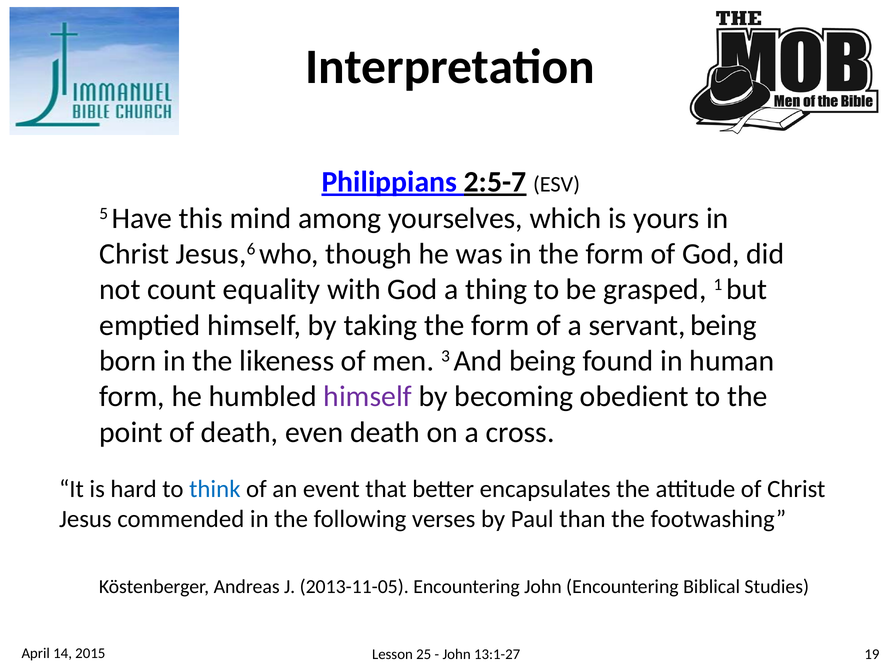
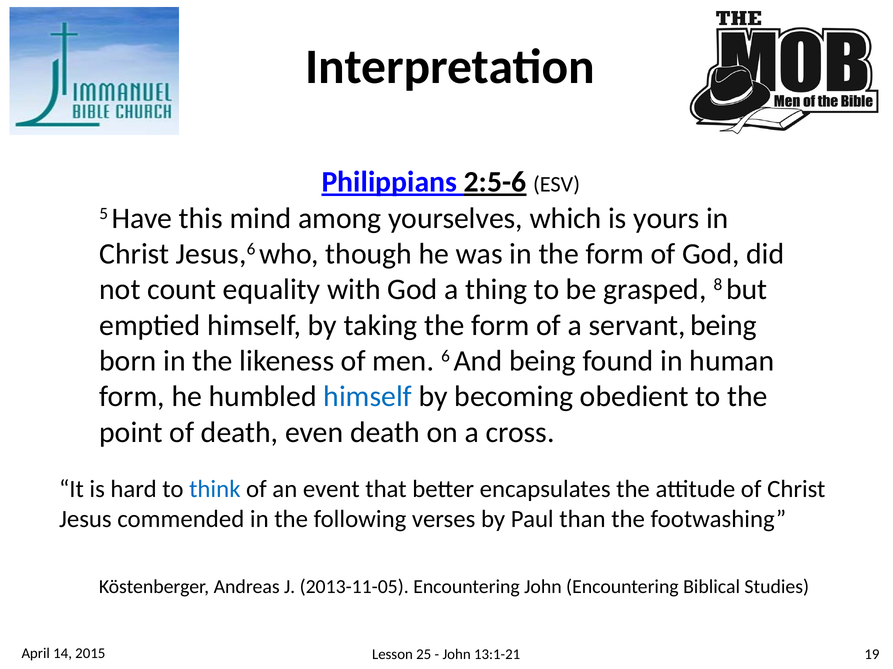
2:5-7: 2:5-7 -> 2:5-6
1: 1 -> 8
3: 3 -> 6
himself at (368, 397) colour: purple -> blue
13:1-27: 13:1-27 -> 13:1-21
